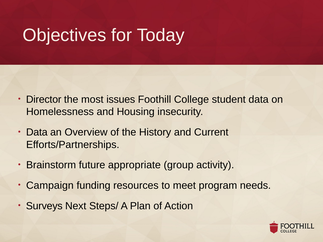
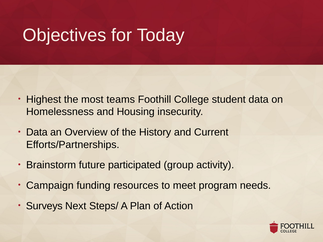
Director: Director -> Highest
issues: issues -> teams
appropriate: appropriate -> participated
